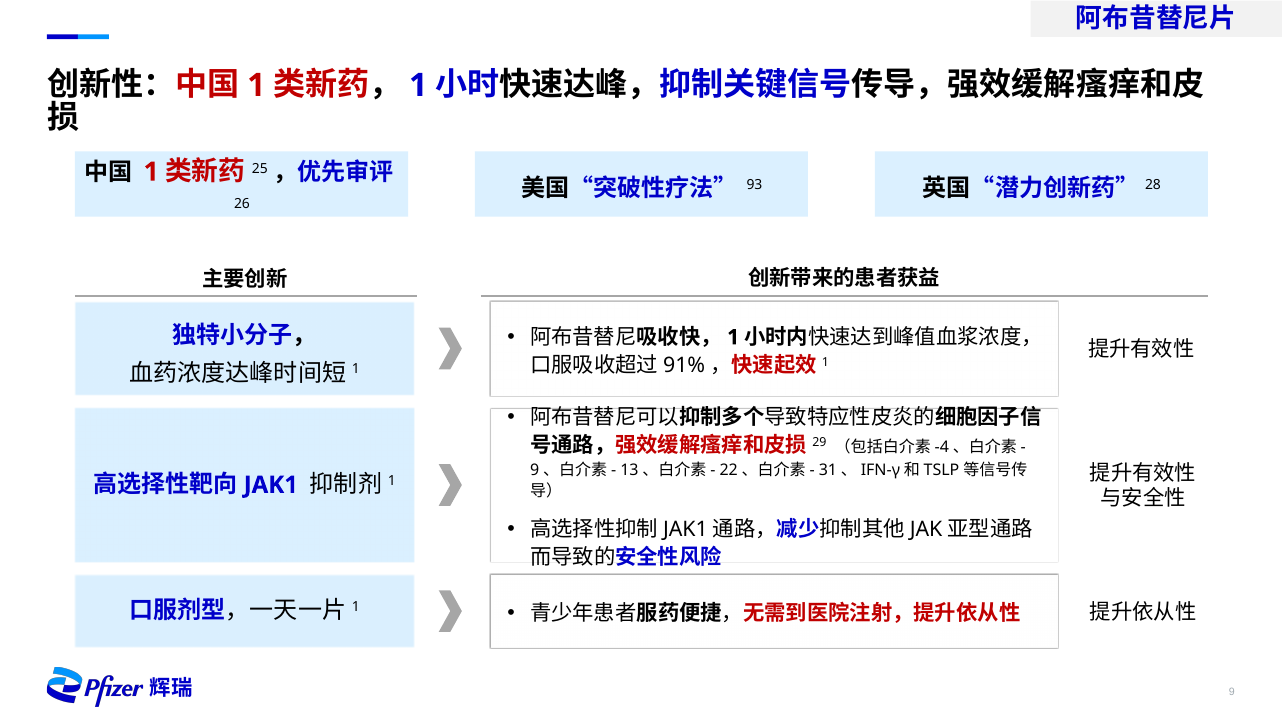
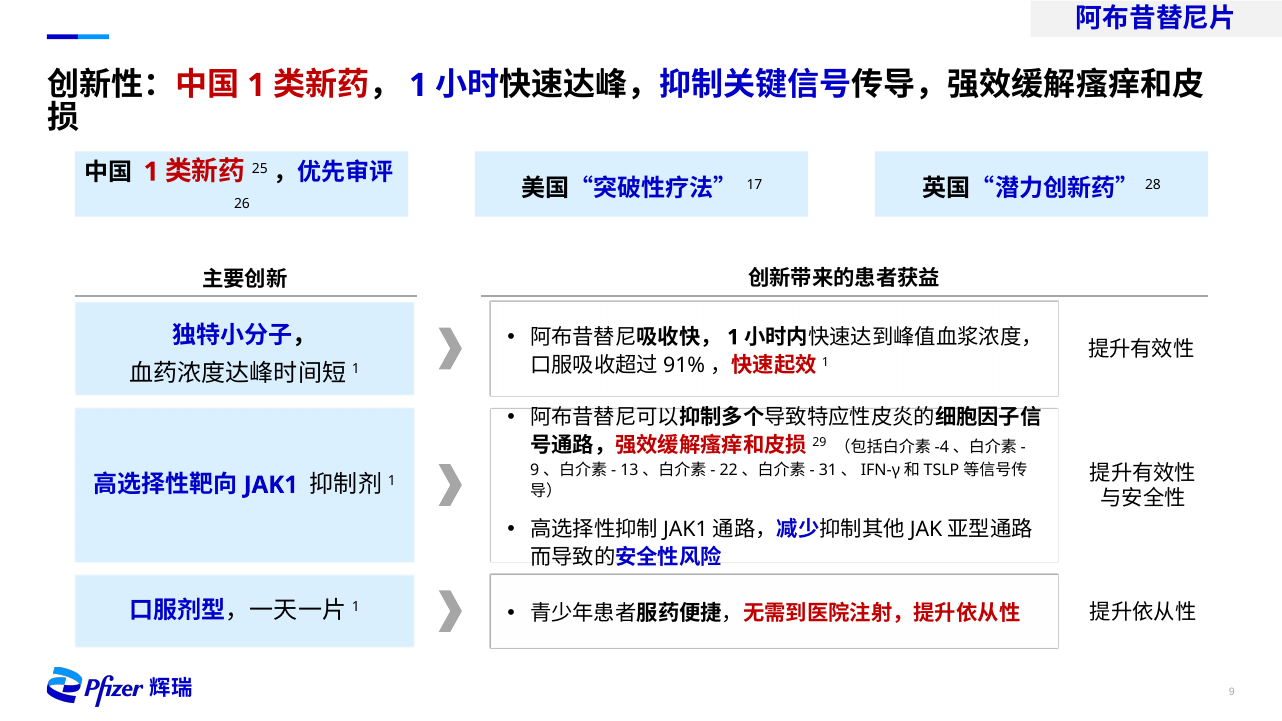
93: 93 -> 17
